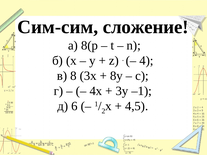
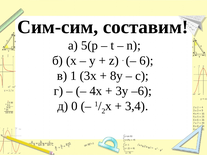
сложение: сложение -> составим
8(p: 8(p -> 5(p
4: 4 -> 6
8: 8 -> 1
–1: –1 -> –6
6: 6 -> 0
4,5: 4,5 -> 3,4
